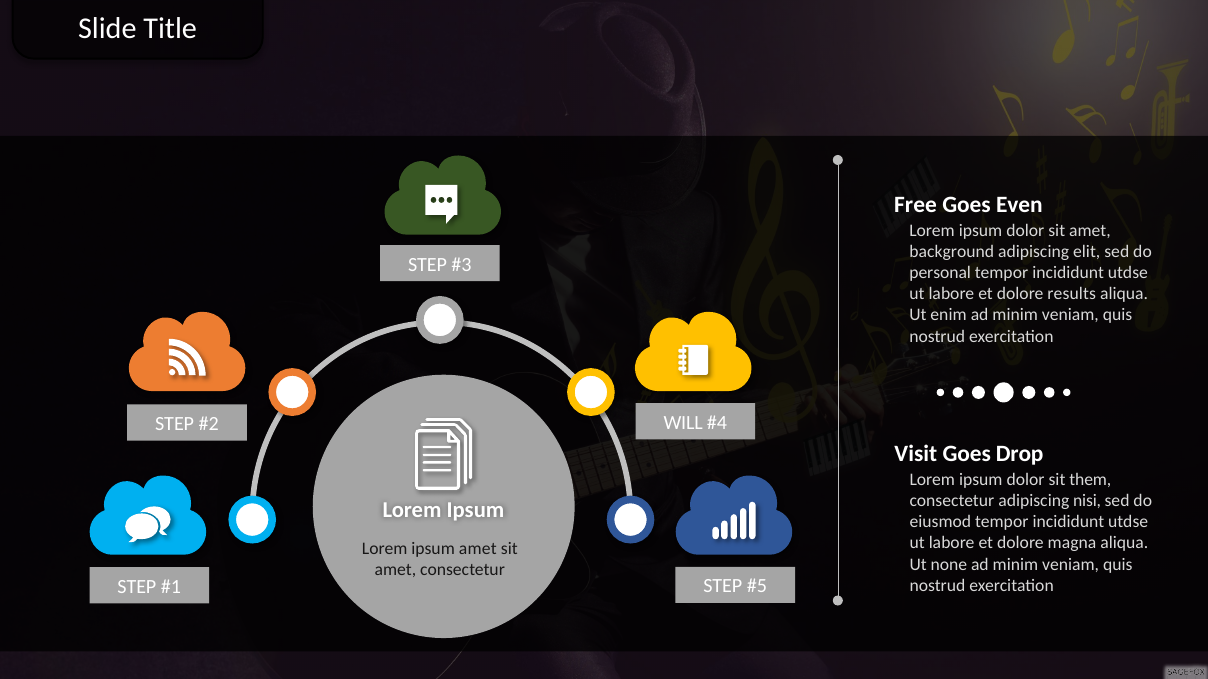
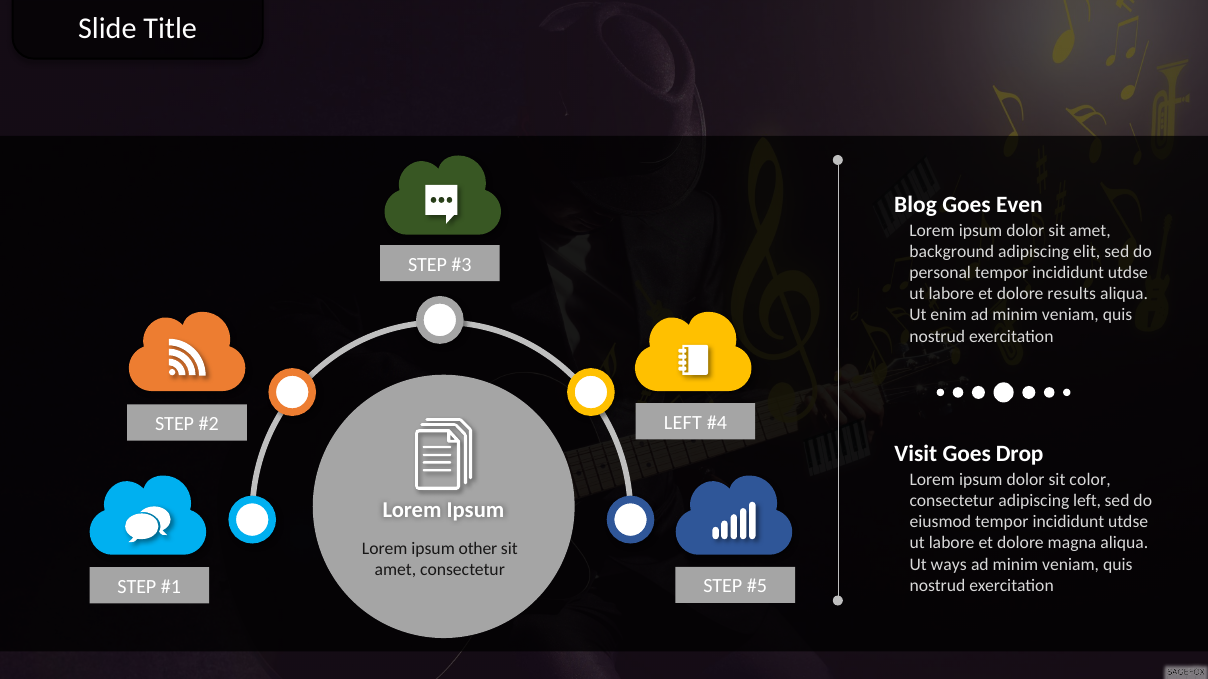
Free: Free -> Blog
WILL at (683, 423): WILL -> LEFT
them: them -> color
adipiscing nisi: nisi -> left
ipsum amet: amet -> other
none: none -> ways
